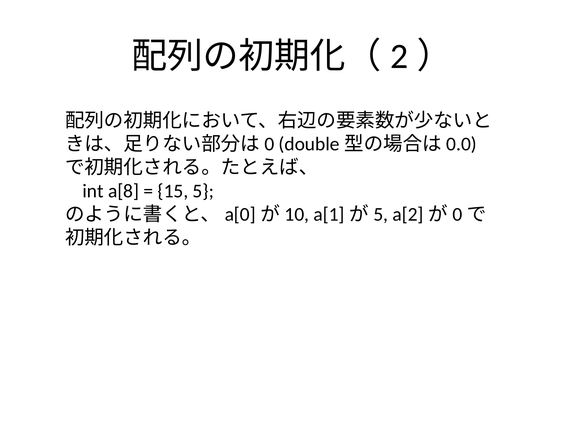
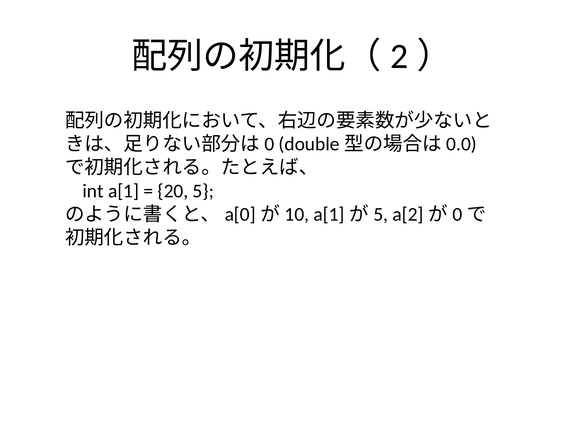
a[8: a[8 -> a[1
15: 15 -> 20
